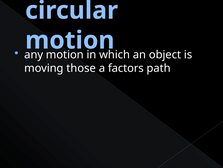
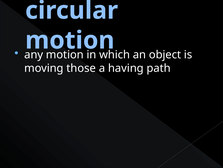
factors: factors -> having
